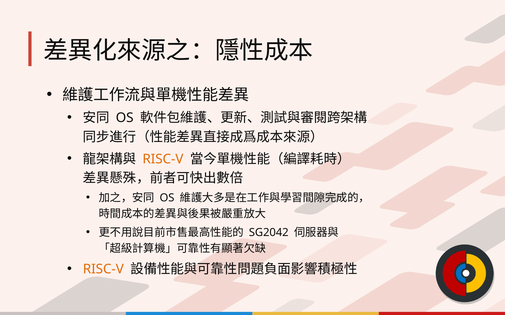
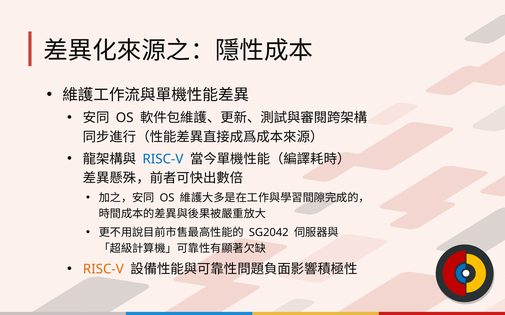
RISC-V at (163, 159) colour: orange -> blue
